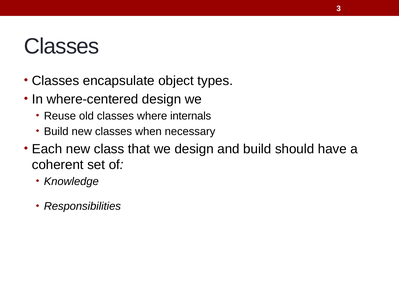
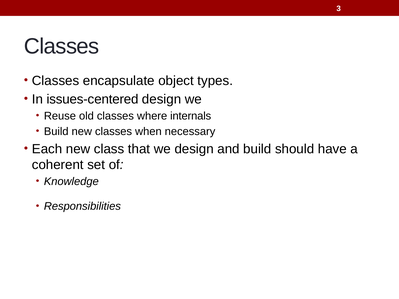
where-centered: where-centered -> issues-centered
